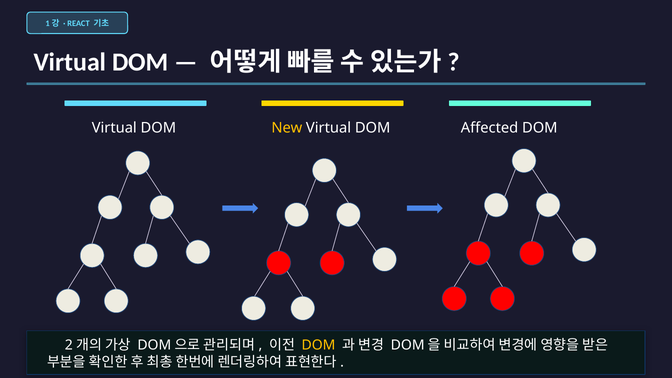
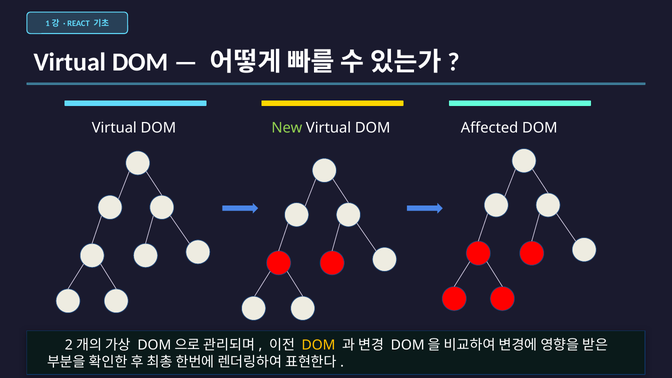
New colour: yellow -> light green
